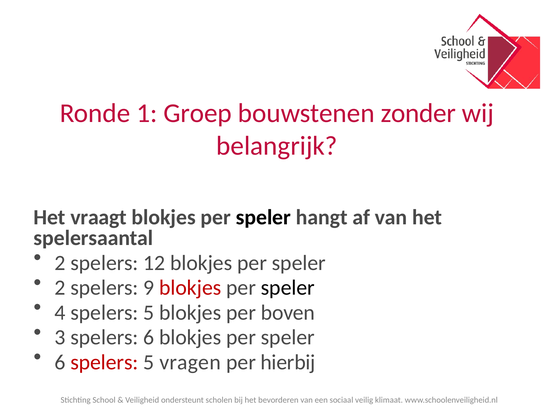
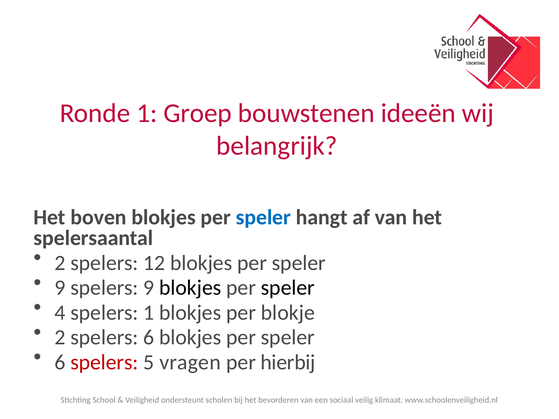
zonder: zonder -> ideeën
vraagt: vraagt -> boven
speler at (263, 217) colour: black -> blue
2 at (60, 288): 2 -> 9
blokjes at (190, 288) colour: red -> black
4 spelers 5: 5 -> 1
boven: boven -> blokje
3 at (60, 338): 3 -> 2
